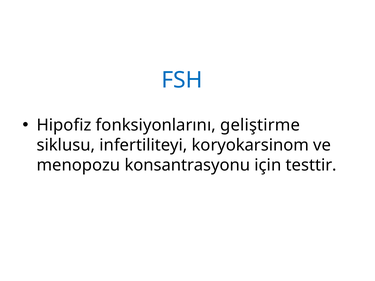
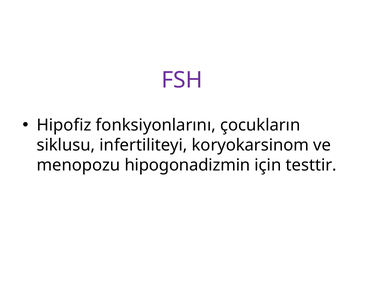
FSH colour: blue -> purple
geliştirme: geliştirme -> çocukların
konsantrasyonu: konsantrasyonu -> hipogonadizmin
